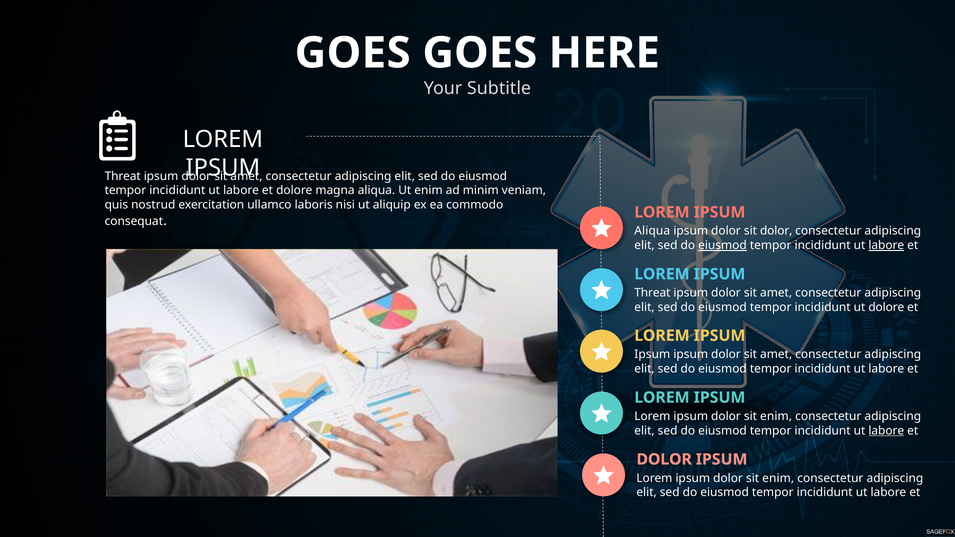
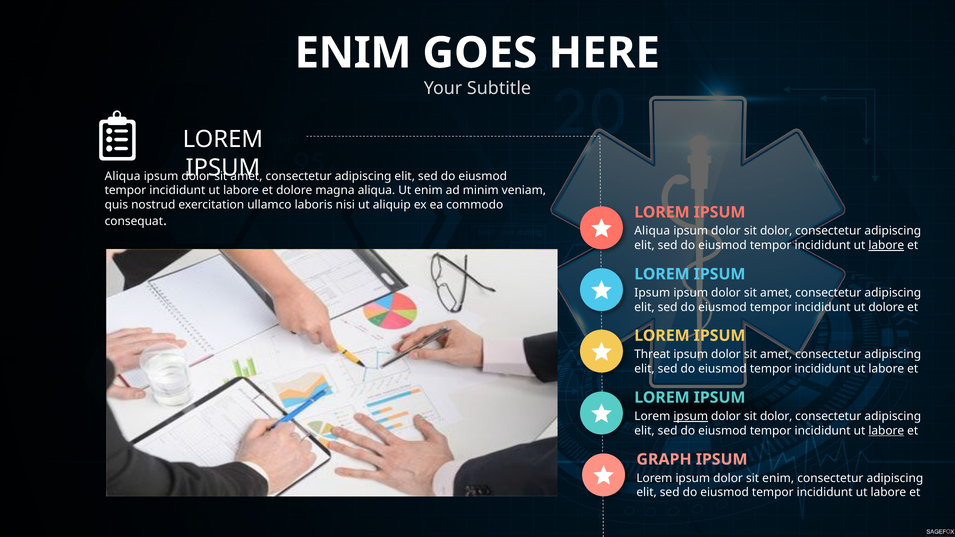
GOES at (353, 53): GOES -> ENIM
Threat at (123, 176): Threat -> Aliqua
eiusmod at (722, 245) underline: present -> none
Threat at (652, 293): Threat -> Ipsum
Ipsum at (652, 355): Ipsum -> Threat
ipsum at (691, 416) underline: none -> present
enim at (776, 416): enim -> dolor
DOLOR at (664, 460): DOLOR -> GRAPH
